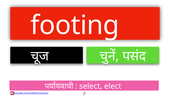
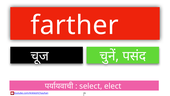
footing: footing -> farther
